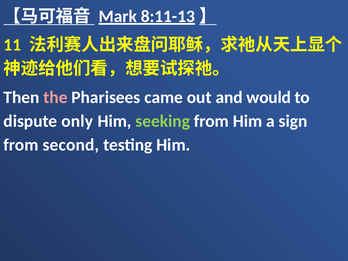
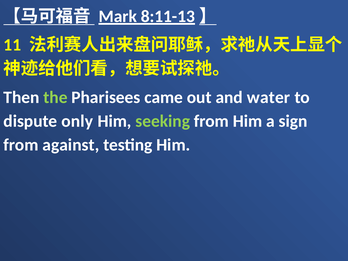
the colour: pink -> light green
would: would -> water
second: second -> against
